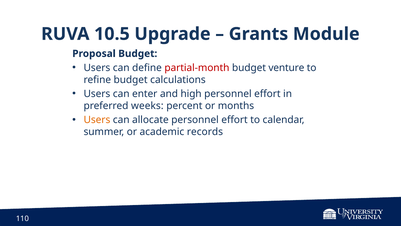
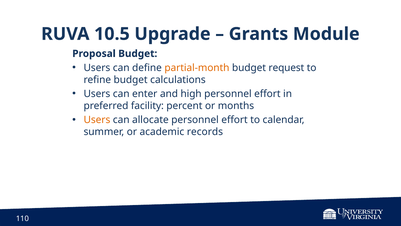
partial-month colour: red -> orange
venture: venture -> request
weeks: weeks -> facility
